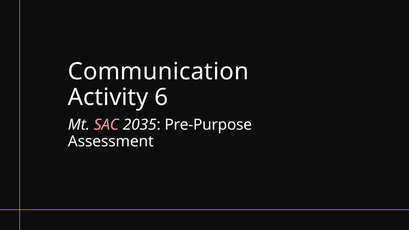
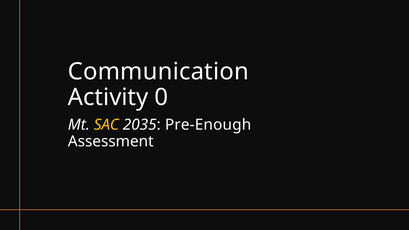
6: 6 -> 0
SAC colour: pink -> yellow
Pre-Purpose: Pre-Purpose -> Pre-Enough
